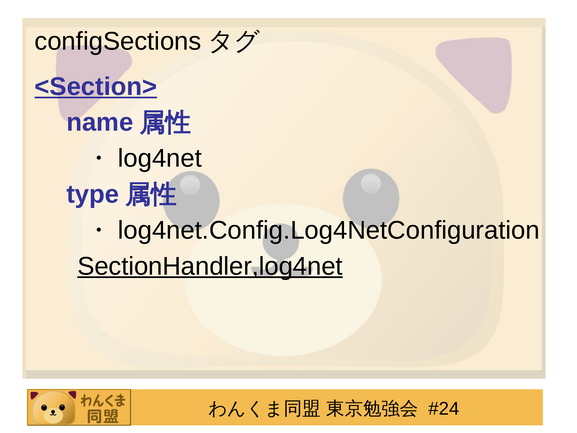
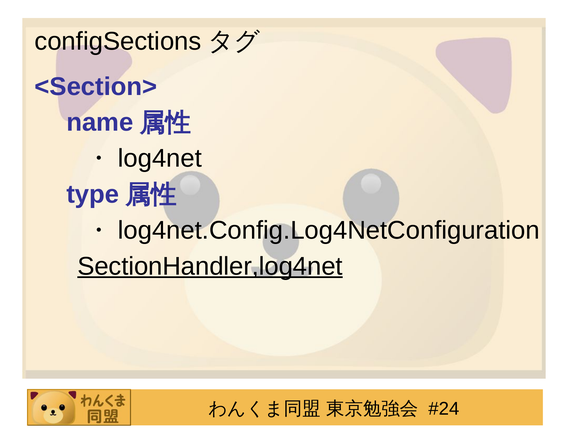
<Section> underline: present -> none
